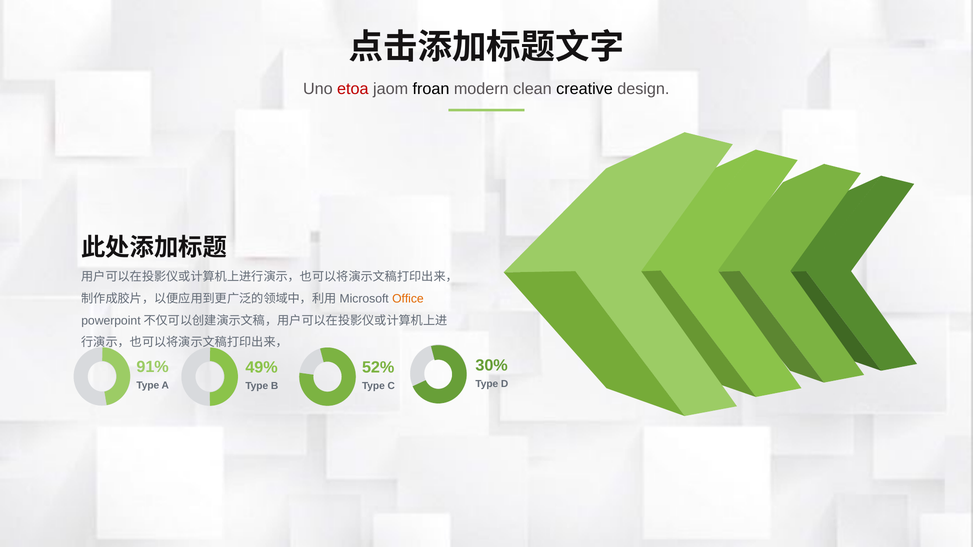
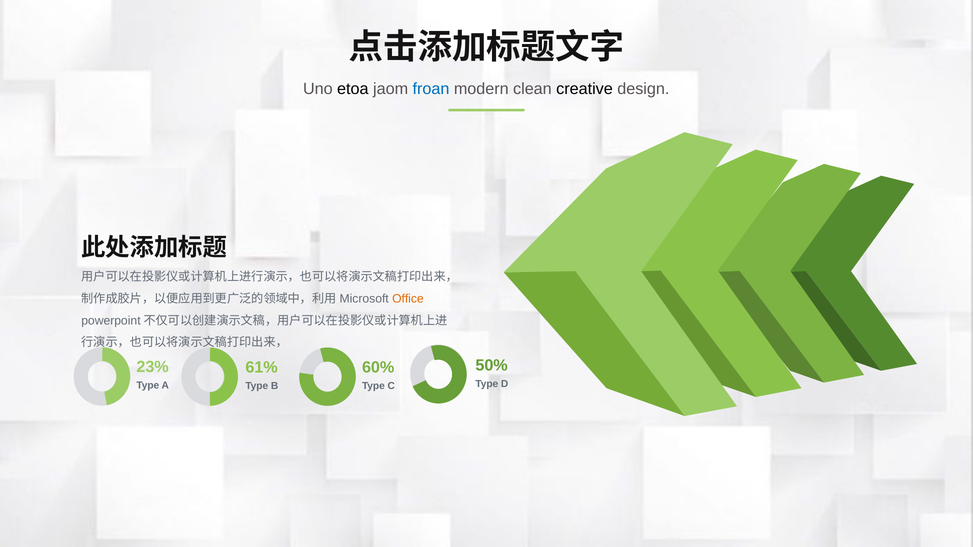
etoa colour: red -> black
froan colour: black -> blue
30%: 30% -> 50%
91%: 91% -> 23%
49%: 49% -> 61%
52%: 52% -> 60%
